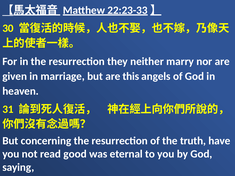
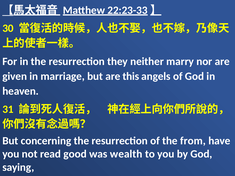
truth: truth -> from
eternal: eternal -> wealth
